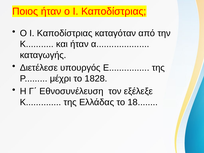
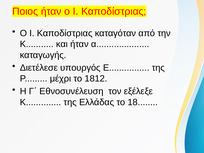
1828: 1828 -> 1812
